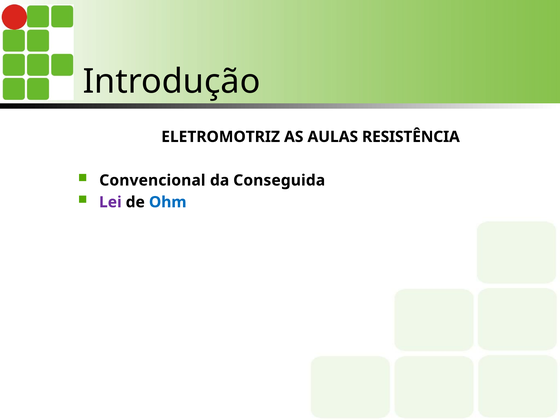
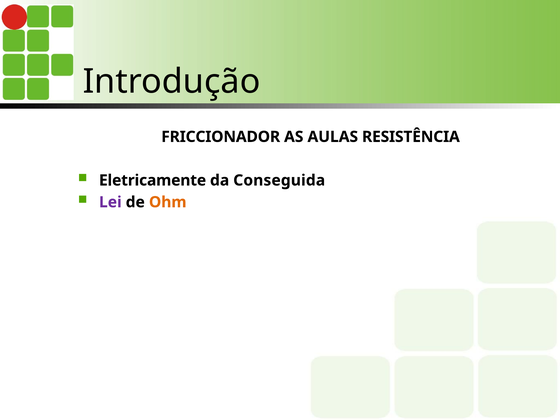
ELETROMOTRIZ: ELETROMOTRIZ -> FRICCIONADOR
Convencional: Convencional -> Eletricamente
Ohm colour: blue -> orange
